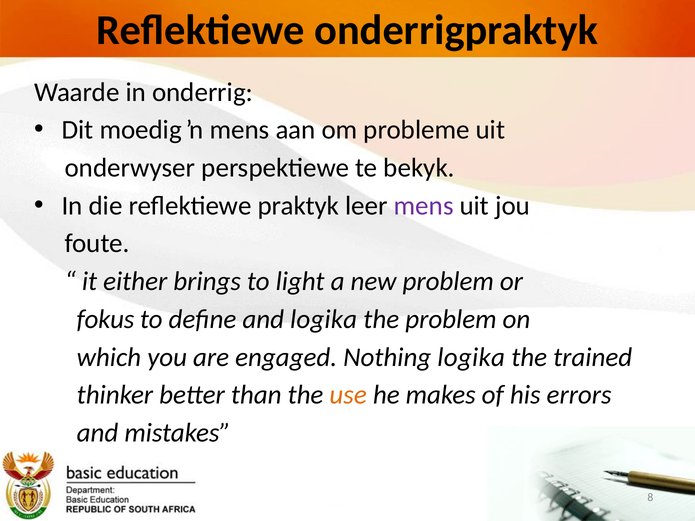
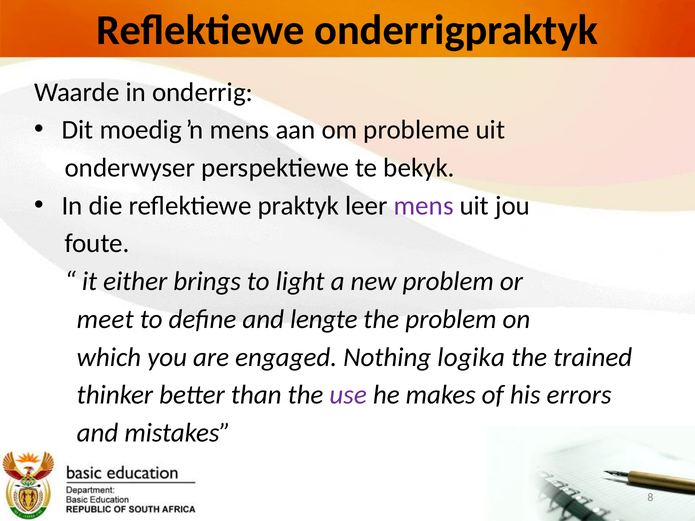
fokus: fokus -> meet
and logika: logika -> lengte
use colour: orange -> purple
